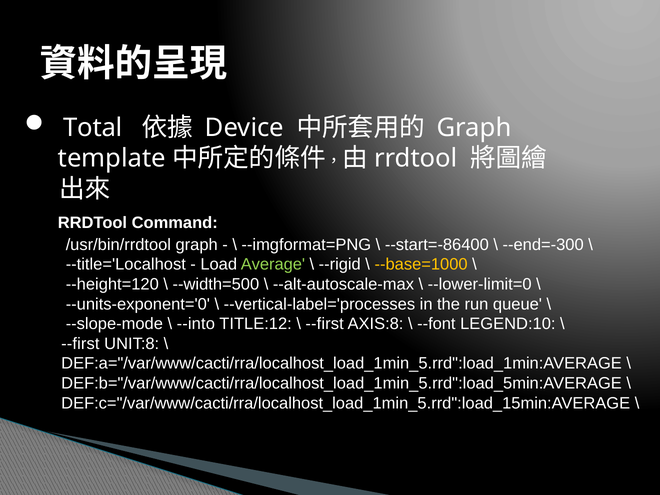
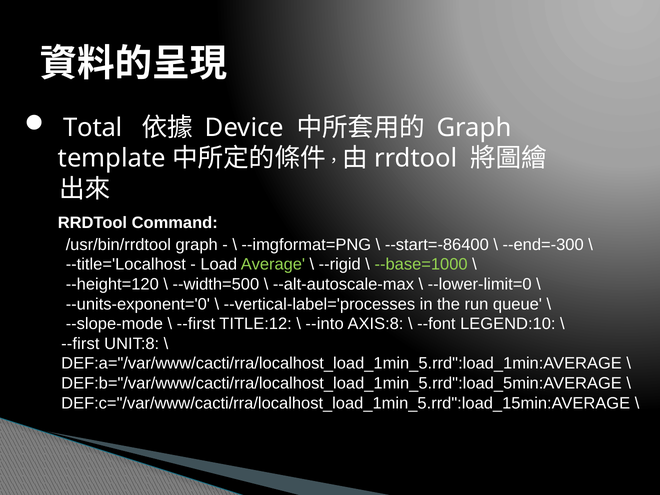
--base=1000 colour: yellow -> light green
--into at (196, 324): --into -> --first
--first at (325, 324): --first -> --into
